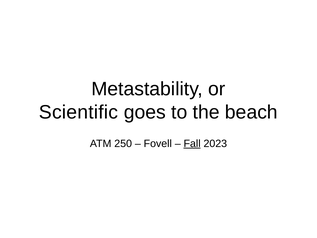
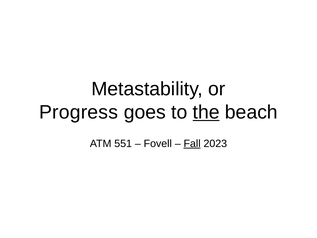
Scientific: Scientific -> Progress
the underline: none -> present
250: 250 -> 551
